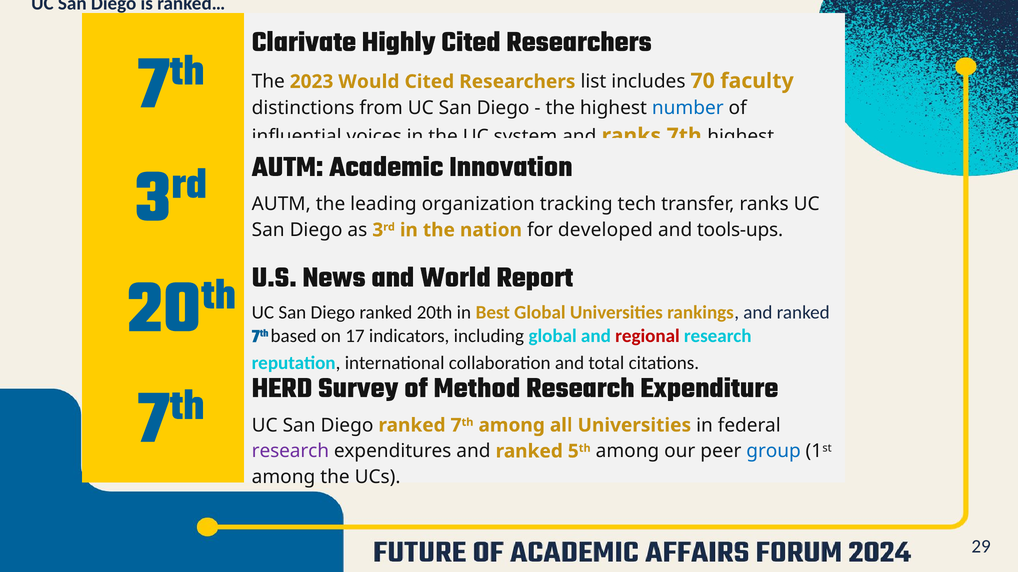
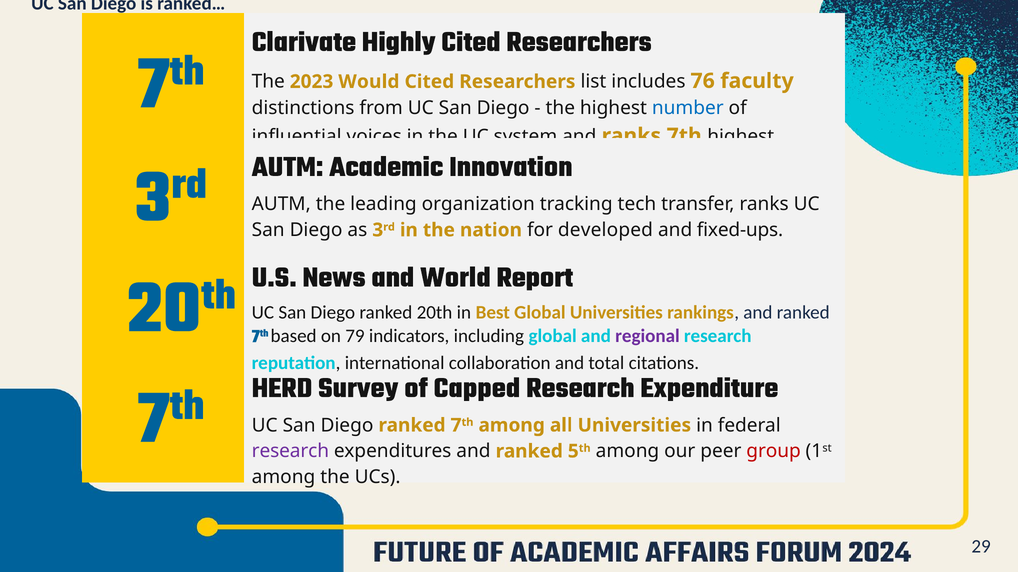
70: 70 -> 76
tools-ups: tools-ups -> fixed-ups
17: 17 -> 79
regional colour: red -> purple
Method: Method -> Capped
group colour: blue -> red
